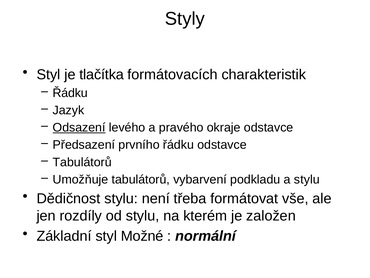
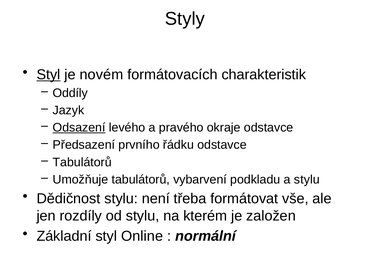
Styl at (48, 75) underline: none -> present
tlačítka: tlačítka -> novém
Řádku at (70, 93): Řádku -> Oddíly
Možné: Možné -> Online
